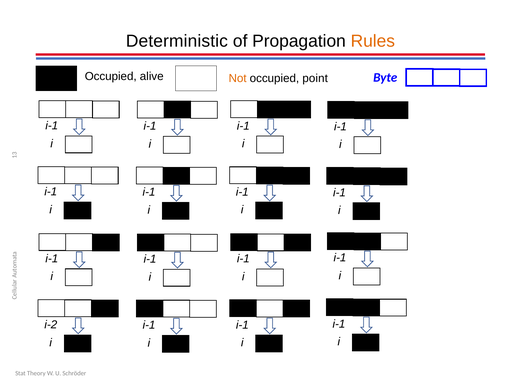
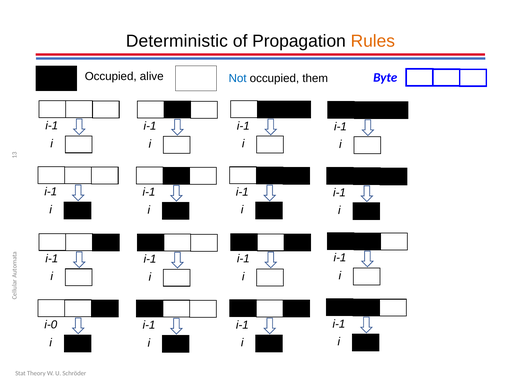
Not colour: orange -> blue
point: point -> them
i-2: i-2 -> i-0
